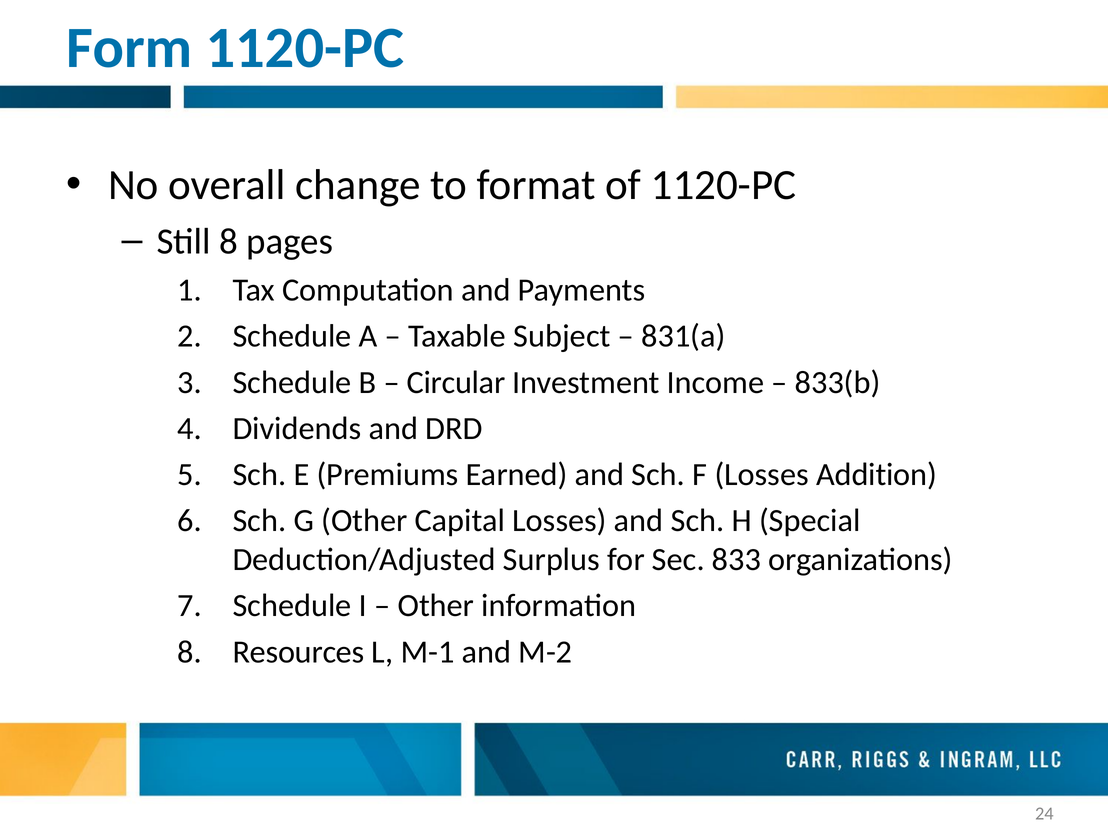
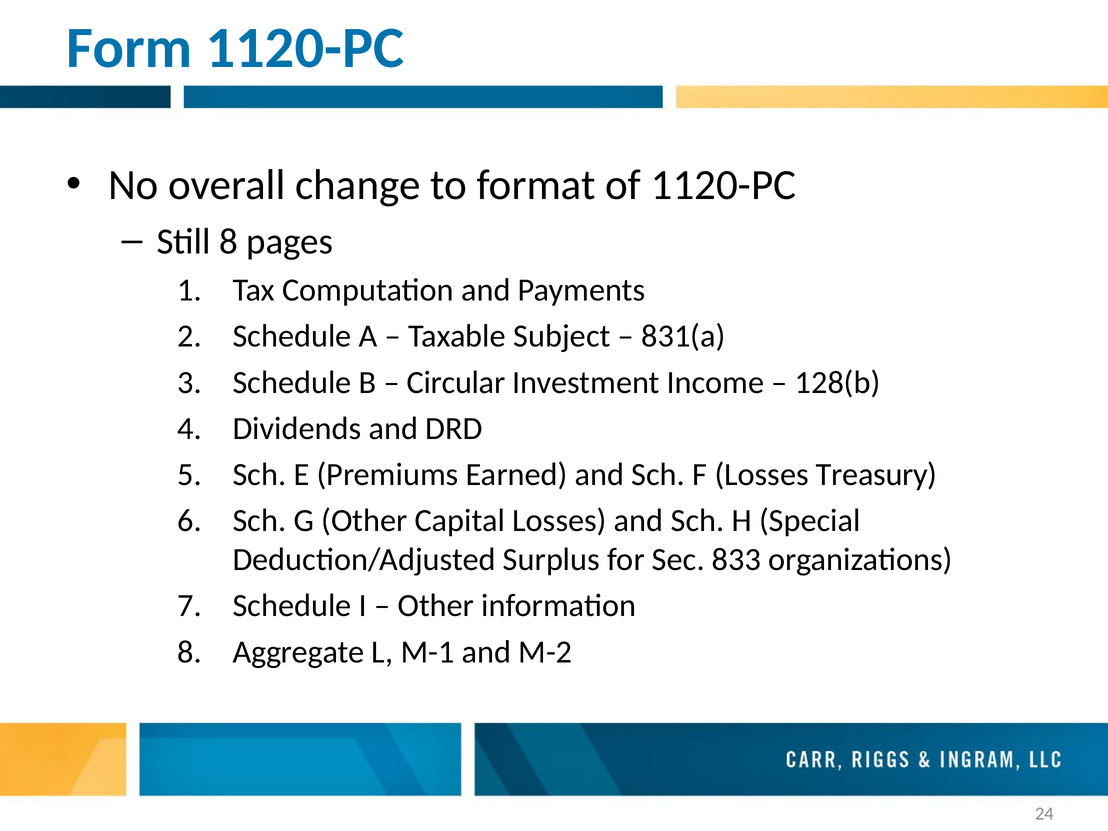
833(b: 833(b -> 128(b
Addition: Addition -> Treasury
Resources: Resources -> Aggregate
